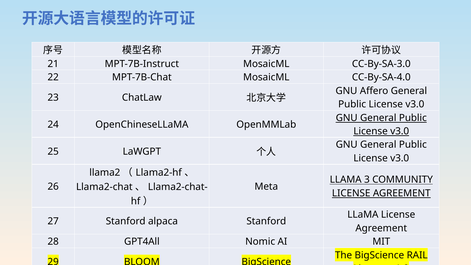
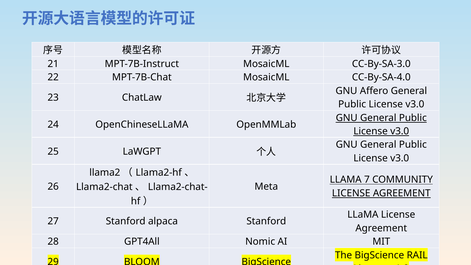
3: 3 -> 7
